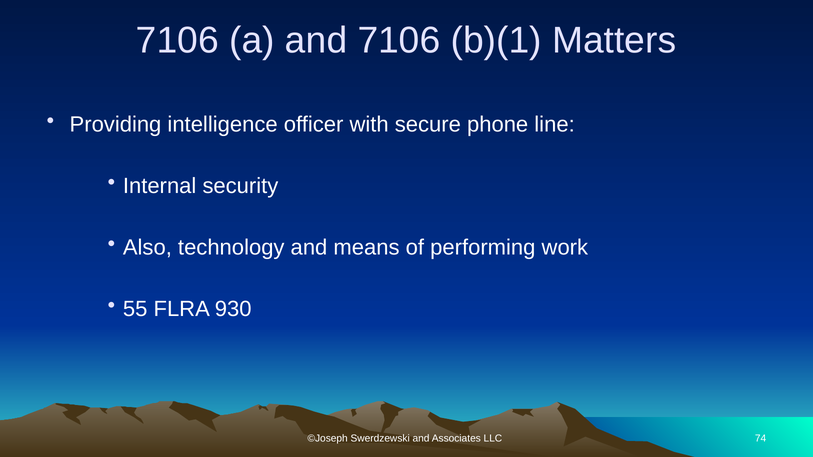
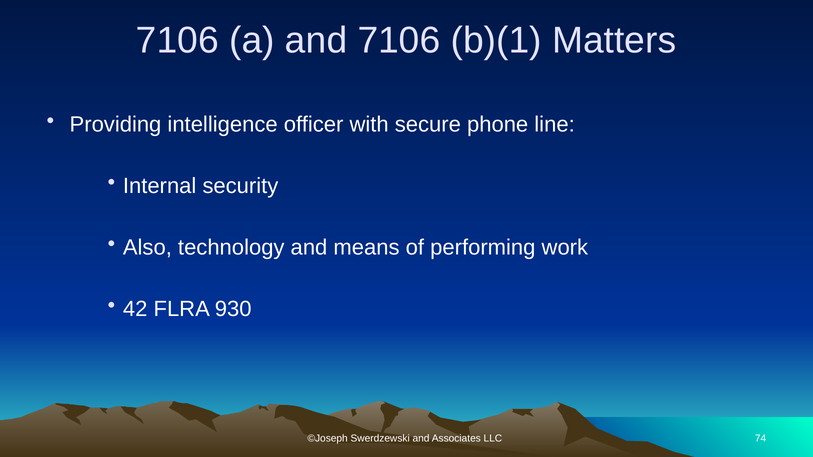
55: 55 -> 42
